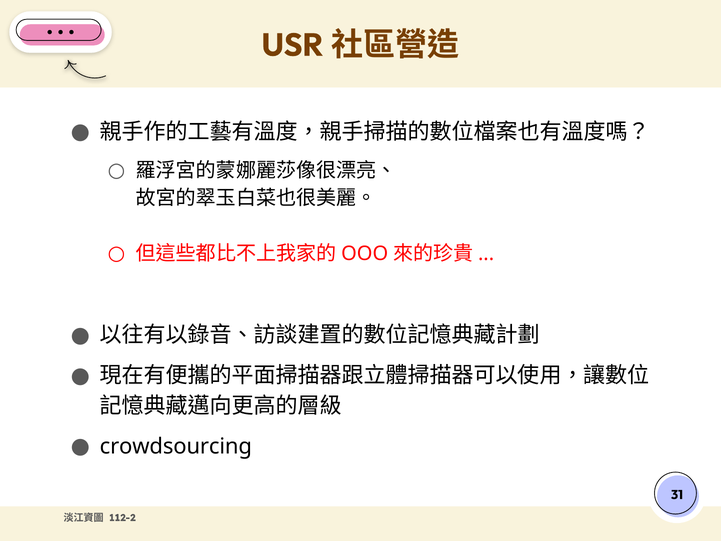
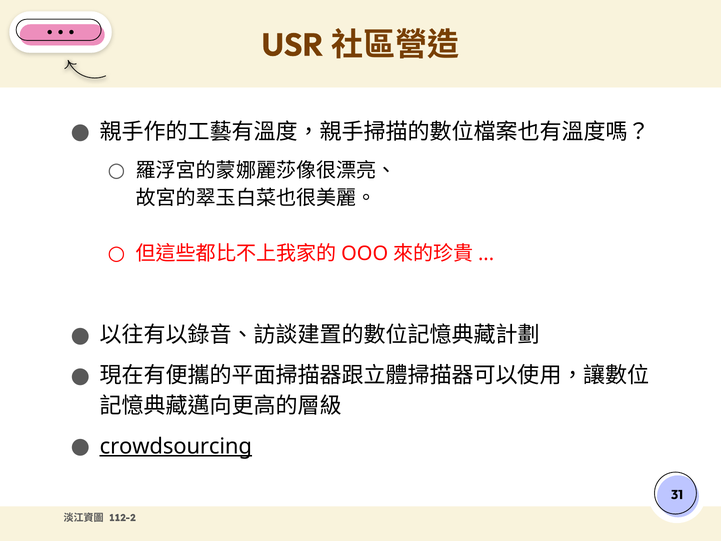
crowdsourcing underline: none -> present
